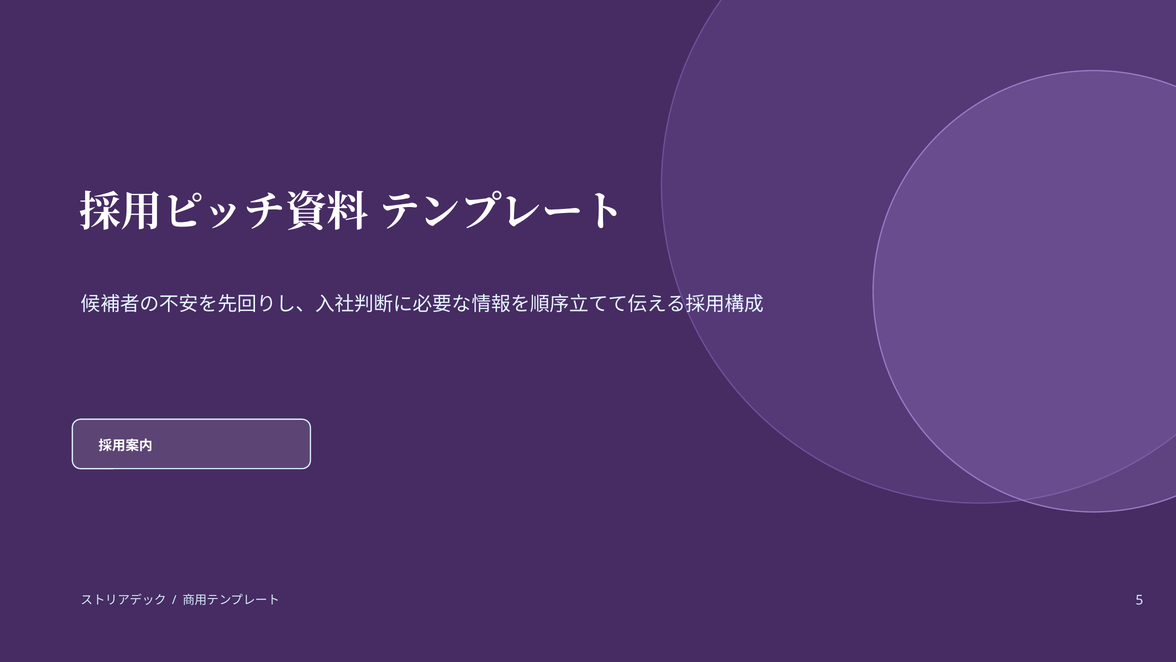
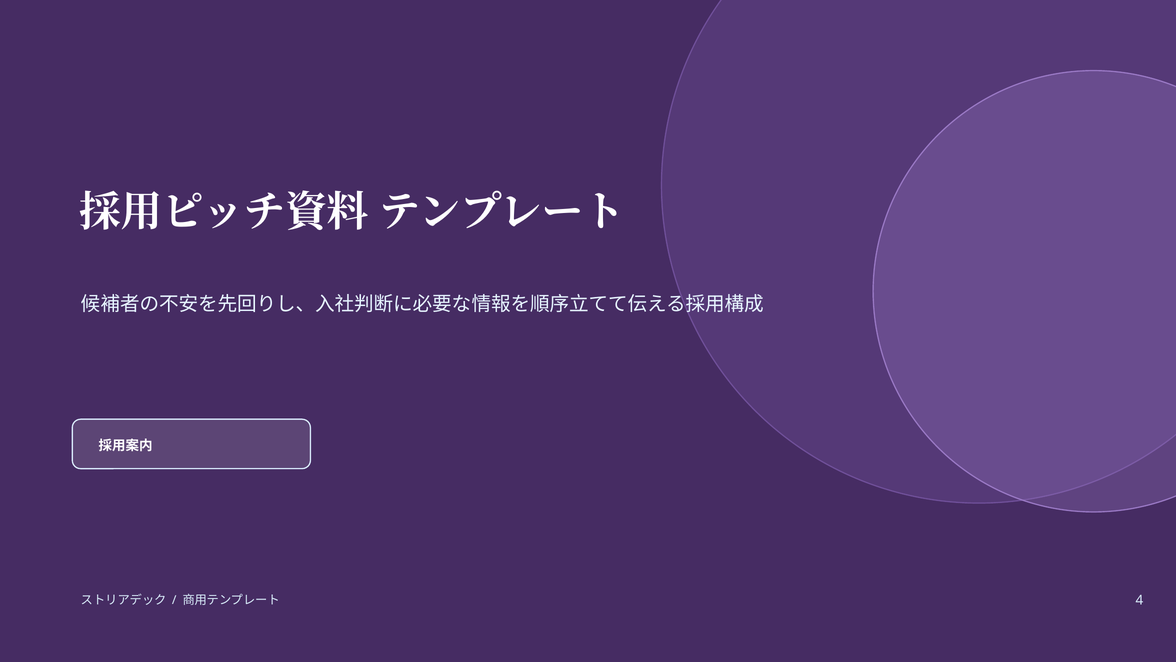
5: 5 -> 4
